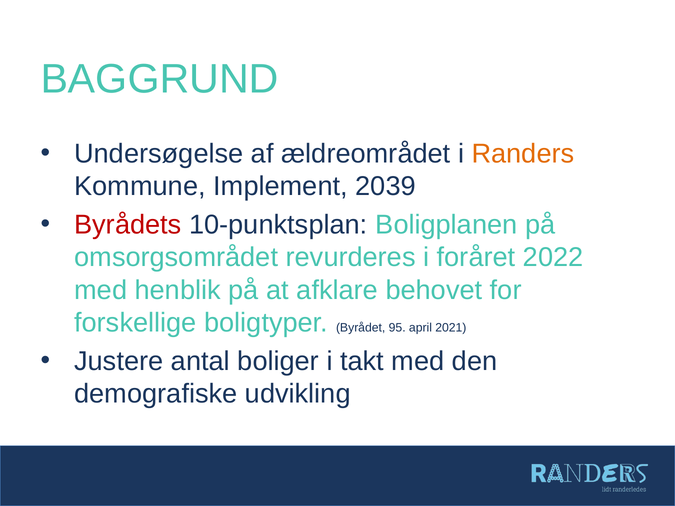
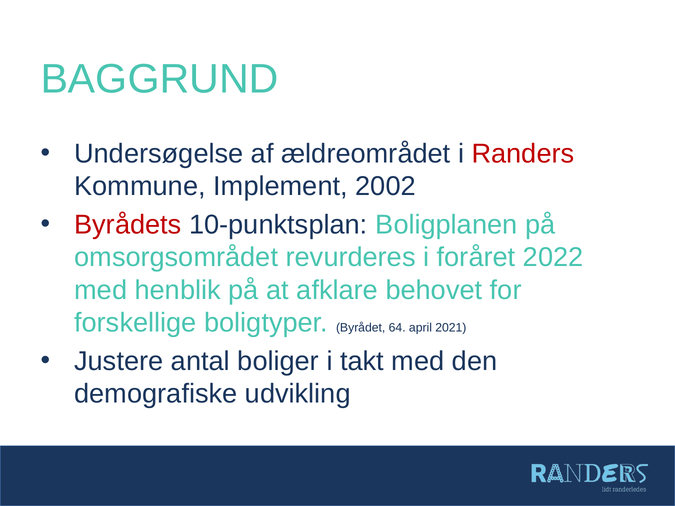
Randers colour: orange -> red
2039: 2039 -> 2002
95: 95 -> 64
